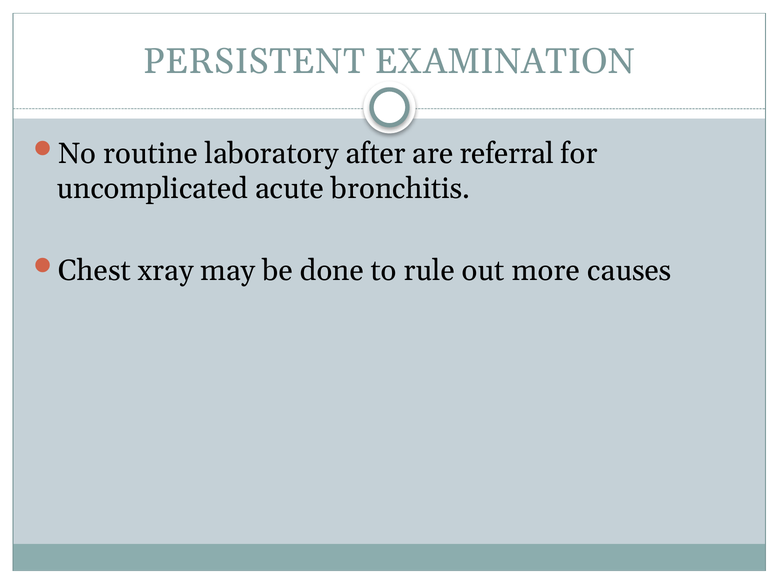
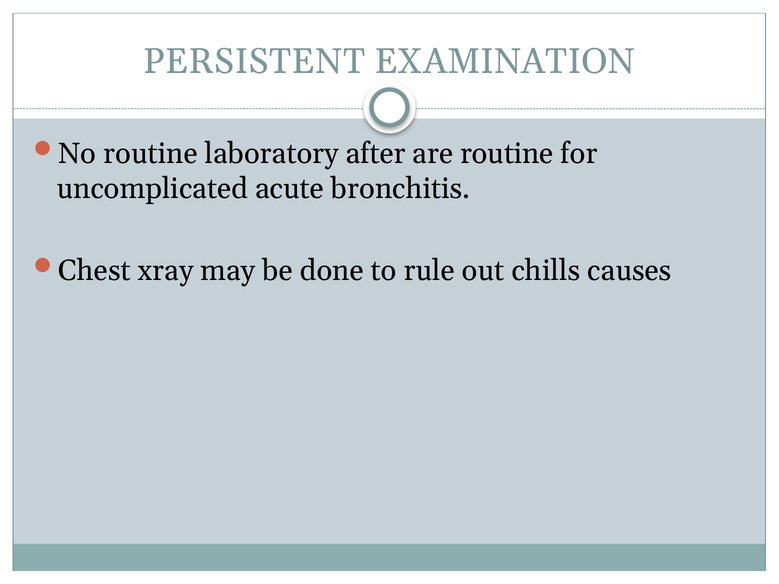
are referral: referral -> routine
more: more -> chills
